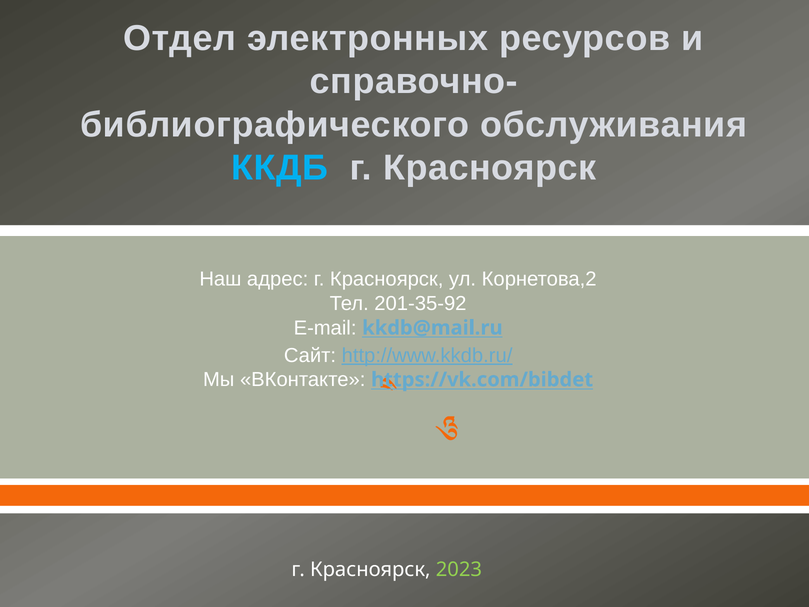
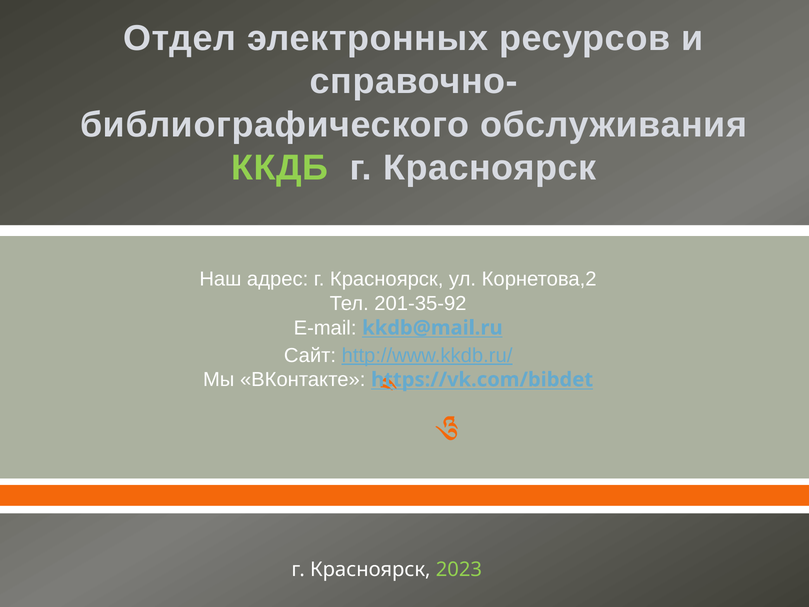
ККДБ colour: light blue -> light green
